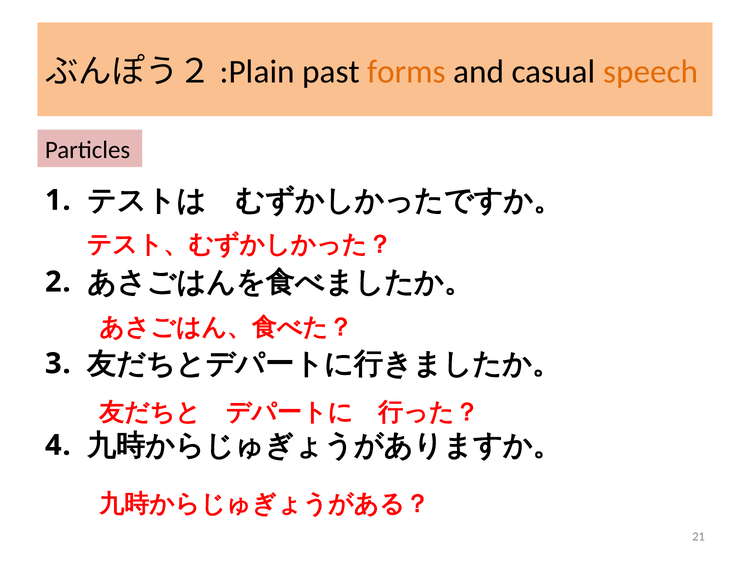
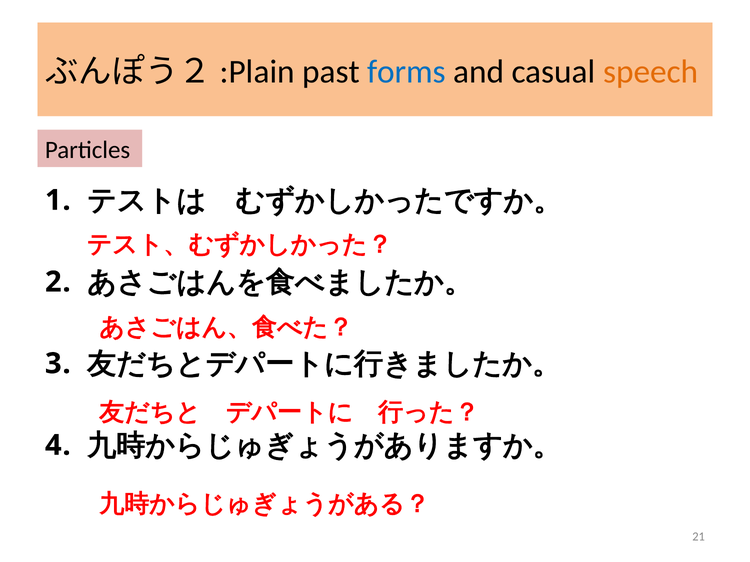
forms colour: orange -> blue
